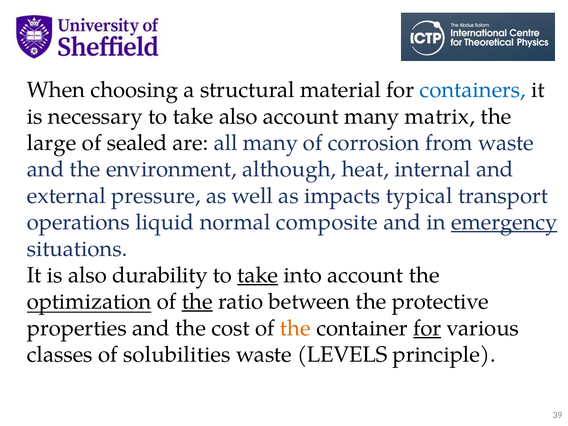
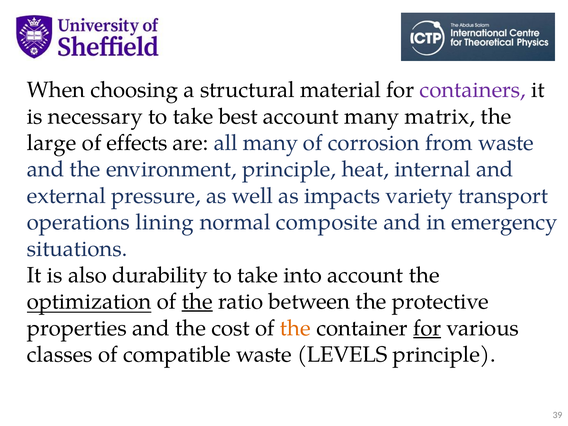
containers colour: blue -> purple
take also: also -> best
sealed: sealed -> effects
environment although: although -> principle
typical: typical -> variety
liquid: liquid -> lining
emergency underline: present -> none
take at (258, 275) underline: present -> none
solubilities: solubilities -> compatible
